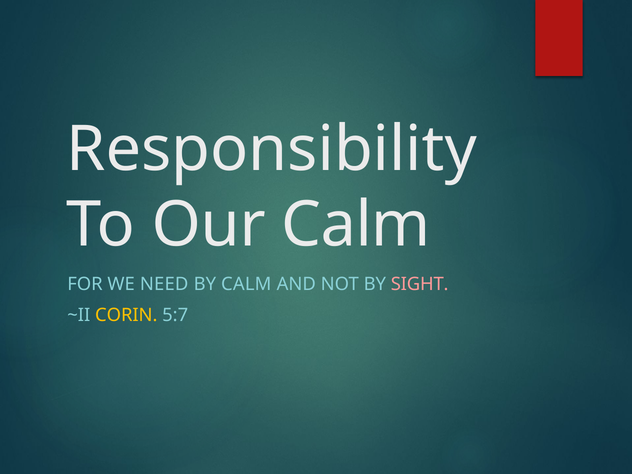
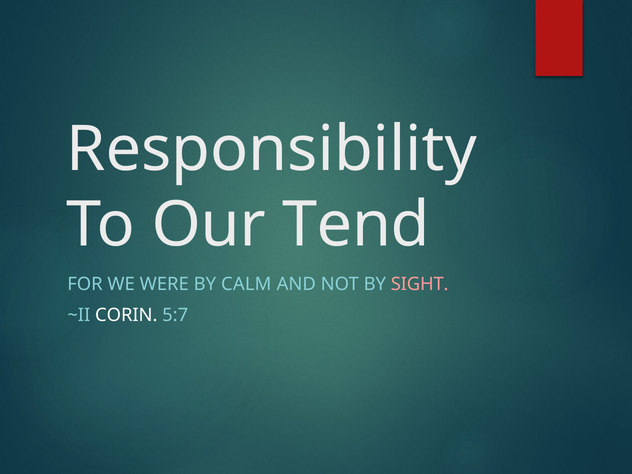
Our Calm: Calm -> Tend
NEED: NEED -> WERE
CORIN colour: yellow -> white
